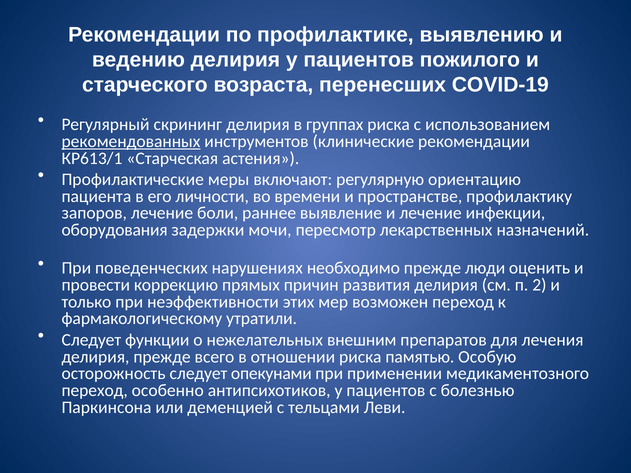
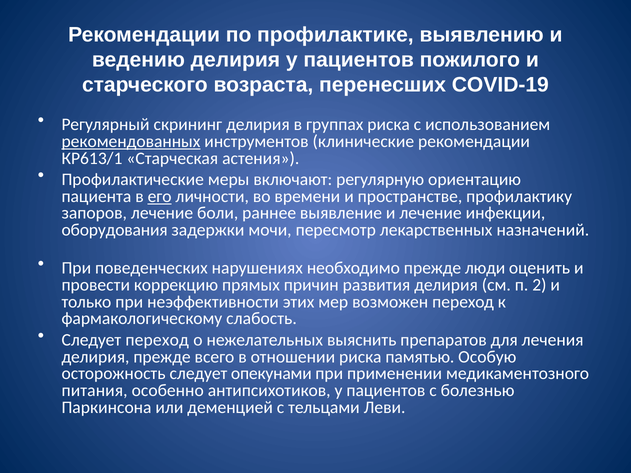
его underline: none -> present
утратили: утратили -> слабость
Следует функции: функции -> переход
внешним: внешним -> выяснить
переход at (95, 391): переход -> питания
